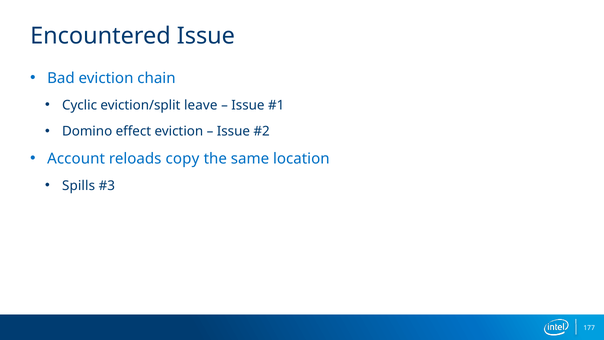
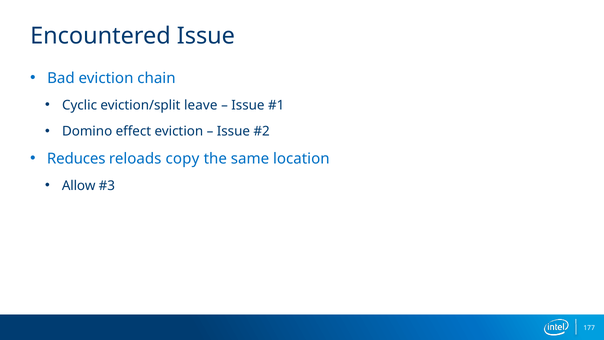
Account: Account -> Reduces
Spills: Spills -> Allow
